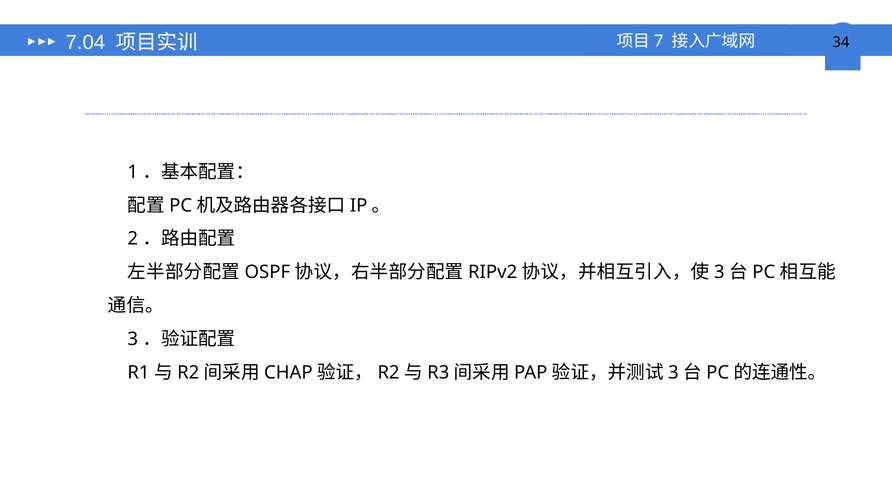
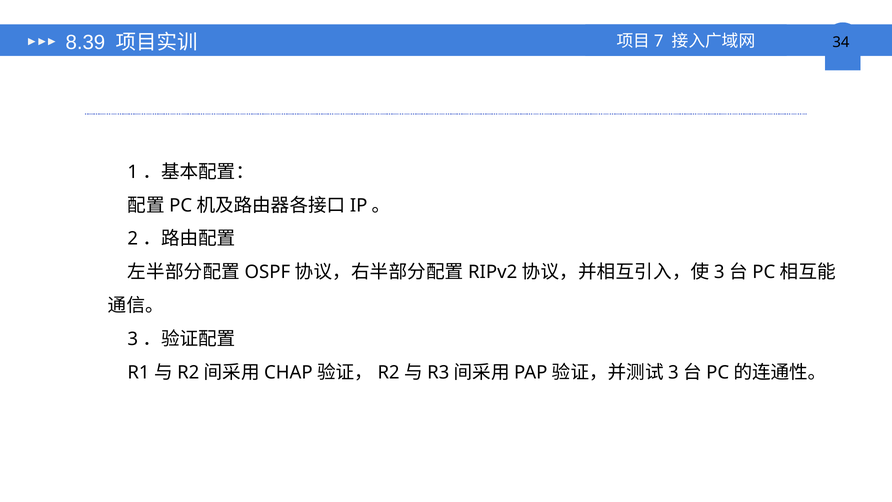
7.04: 7.04 -> 8.39
